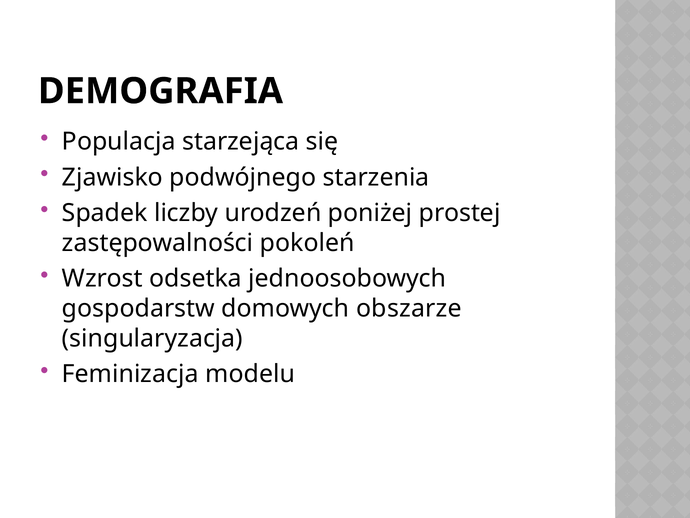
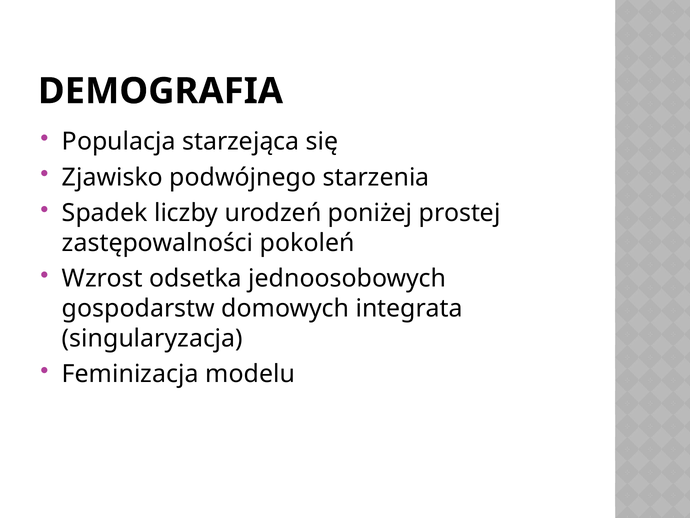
obszarze: obszarze -> integrata
